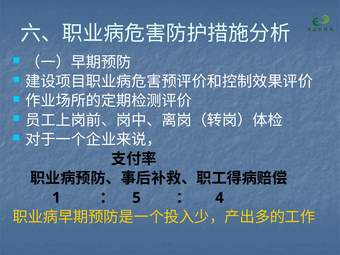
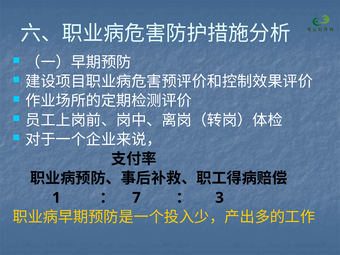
5: 5 -> 7
4: 4 -> 3
